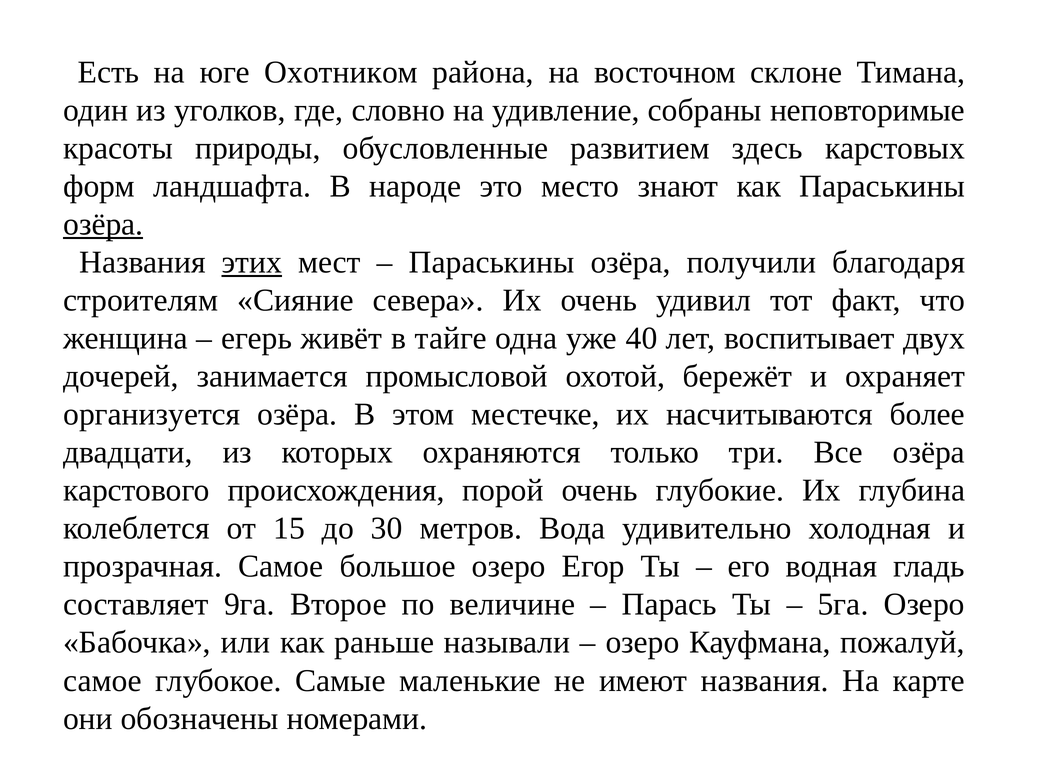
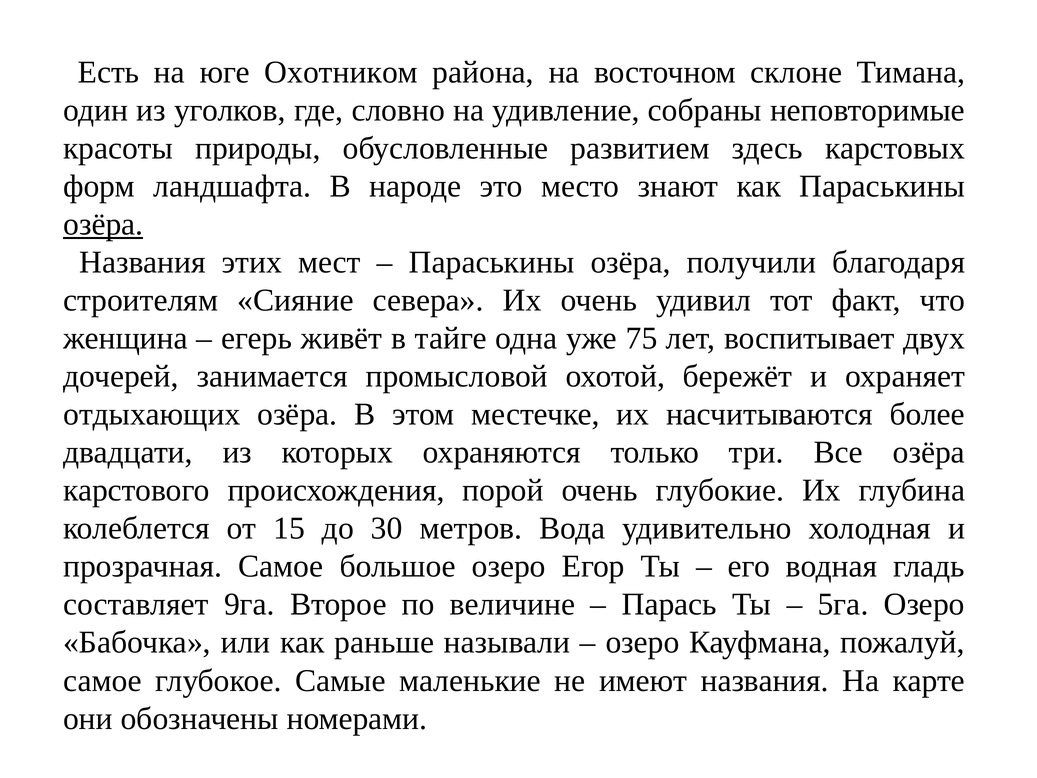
этих underline: present -> none
40: 40 -> 75
организуется: организуется -> отдыхающих
